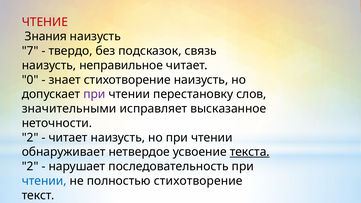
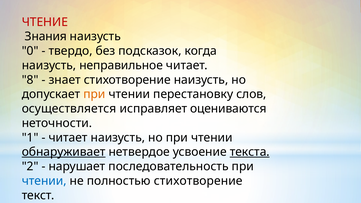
7: 7 -> 0
связь: связь -> когда
0: 0 -> 8
при at (94, 94) colour: purple -> orange
значительными: значительными -> осуществляется
высказанное: высказанное -> оцениваются
2 at (30, 138): 2 -> 1
обнаруживает underline: none -> present
